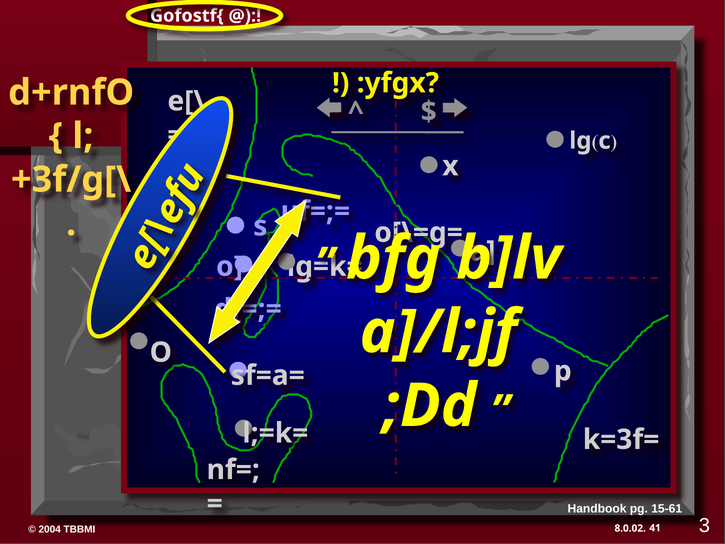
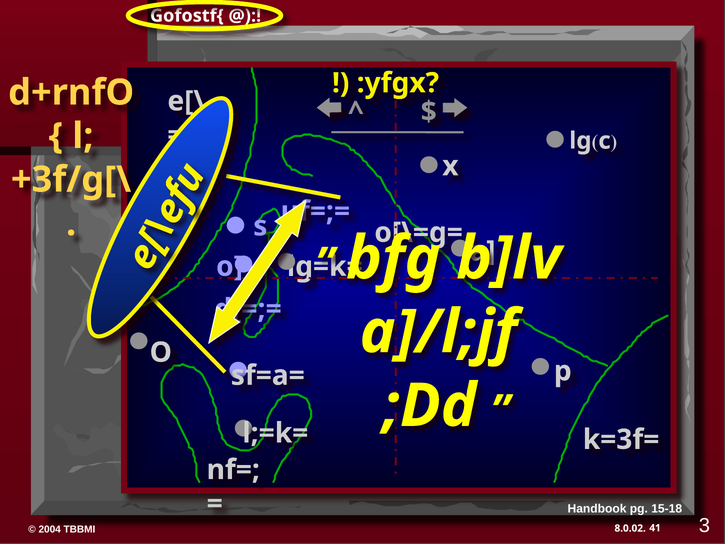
15-61: 15-61 -> 15-18
